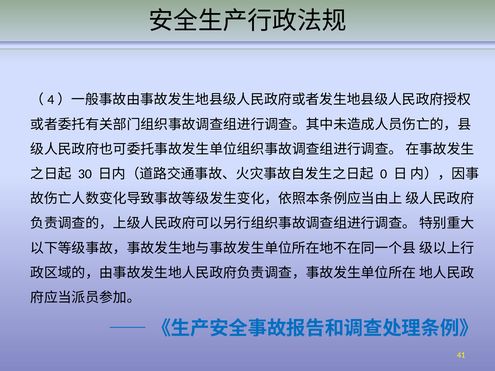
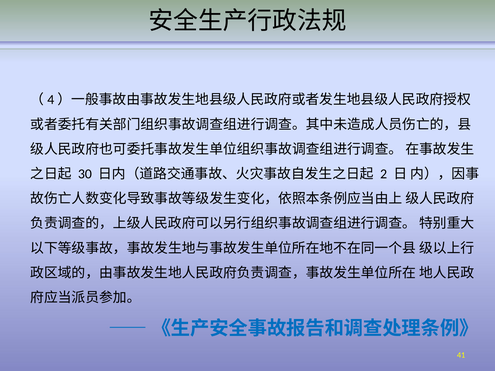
0: 0 -> 2
